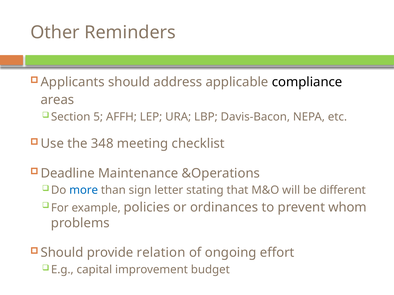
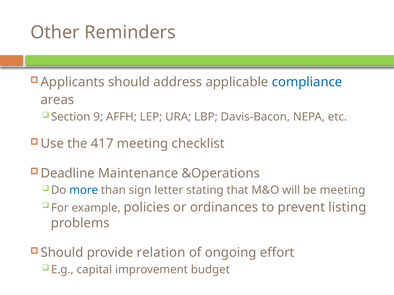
compliance colour: black -> blue
5: 5 -> 9
348: 348 -> 417
be different: different -> meeting
whom: whom -> listing
